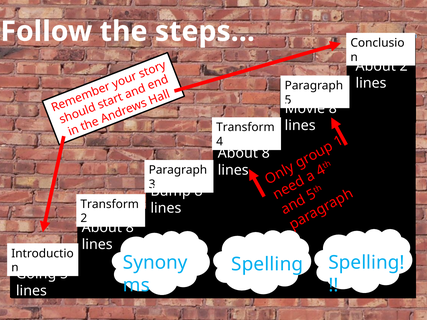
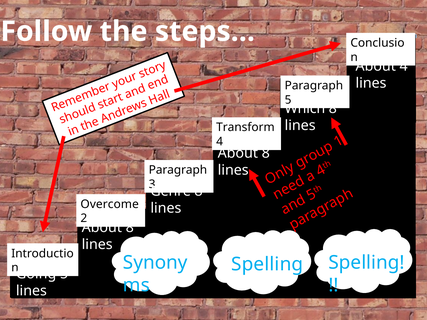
About 2: 2 -> 4
Movie: Movie -> Which
Bump: Bump -> Genre
Transform at (110, 204): Transform -> Overcome
